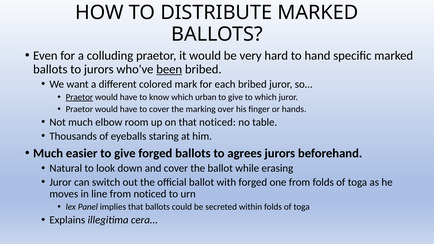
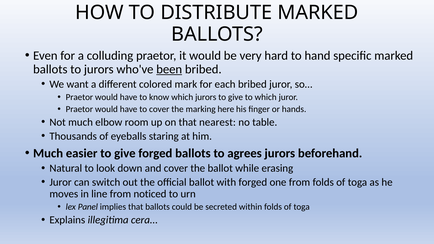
Praetor at (79, 97) underline: present -> none
which urban: urban -> jurors
over: over -> here
that noticed: noticed -> nearest
